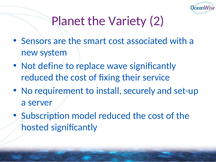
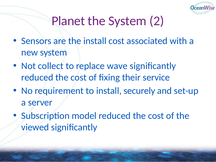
the Variety: Variety -> System
the smart: smart -> install
define: define -> collect
hosted: hosted -> viewed
